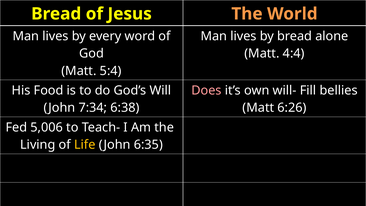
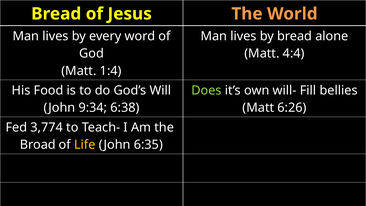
5:4: 5:4 -> 1:4
Does colour: pink -> light green
7:34: 7:34 -> 9:34
5,006: 5,006 -> 3,774
Living: Living -> Broad
